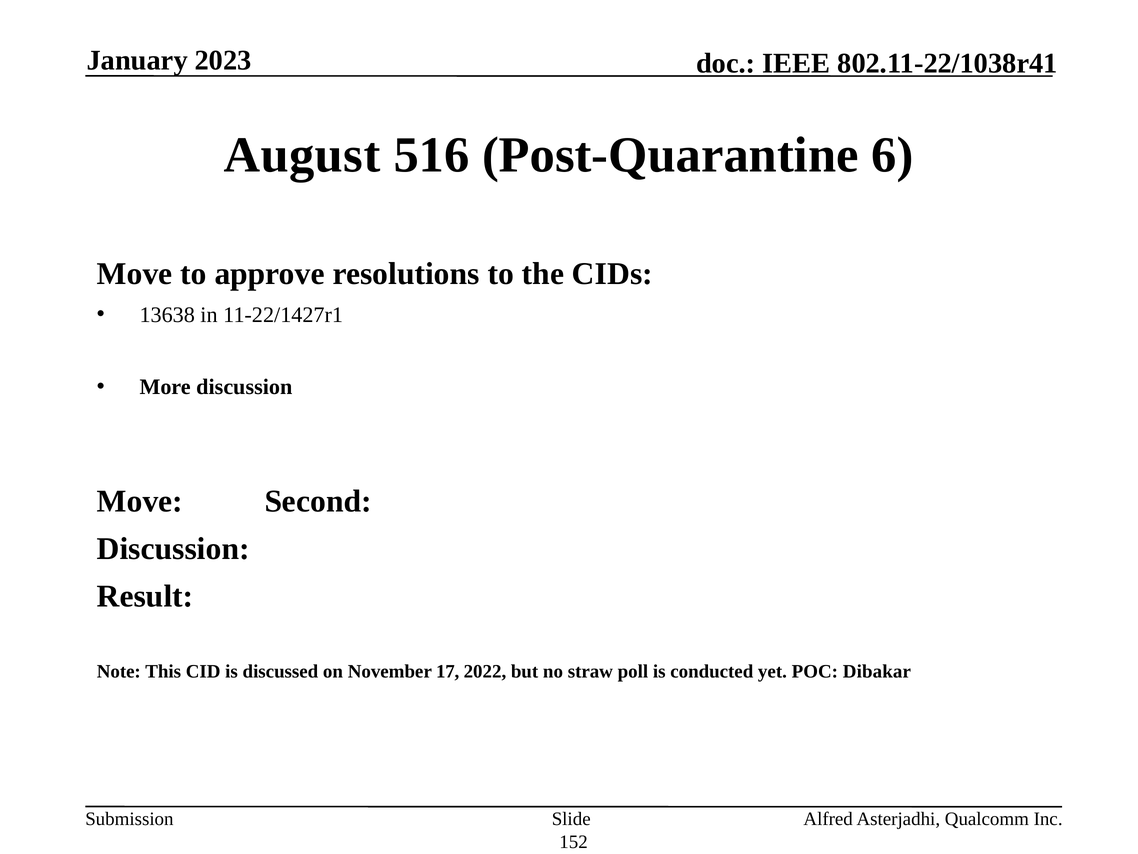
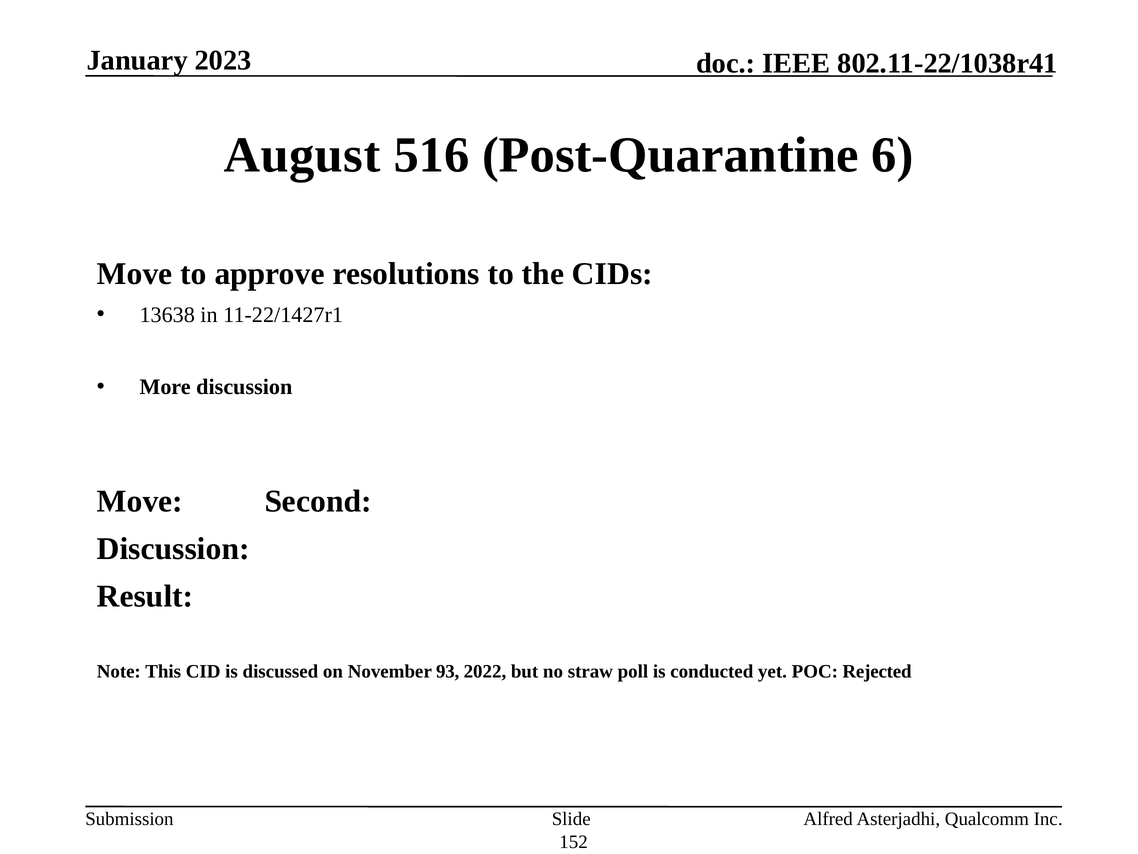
17: 17 -> 93
Dibakar: Dibakar -> Rejected
